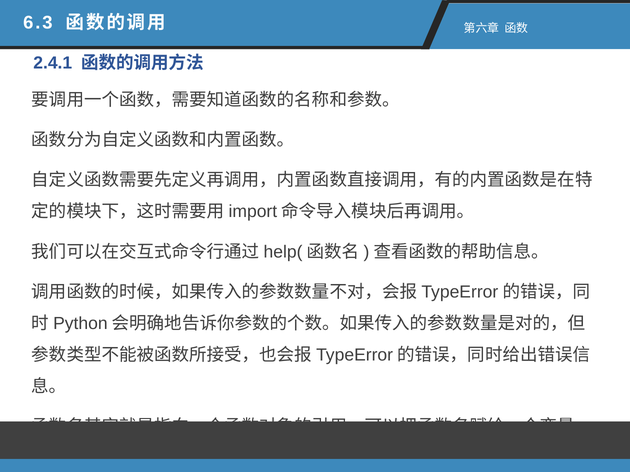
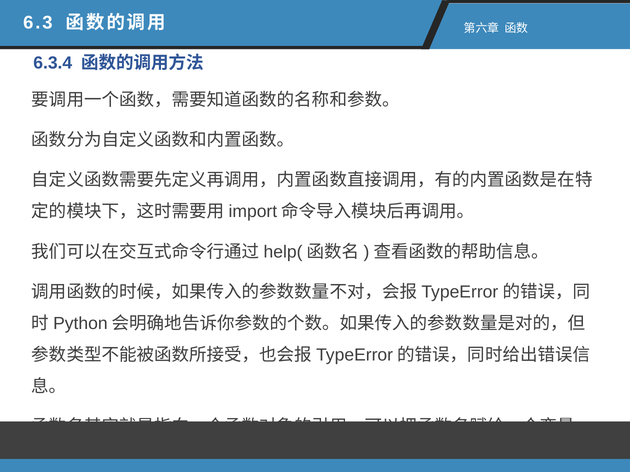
2.4.1: 2.4.1 -> 6.3.4
